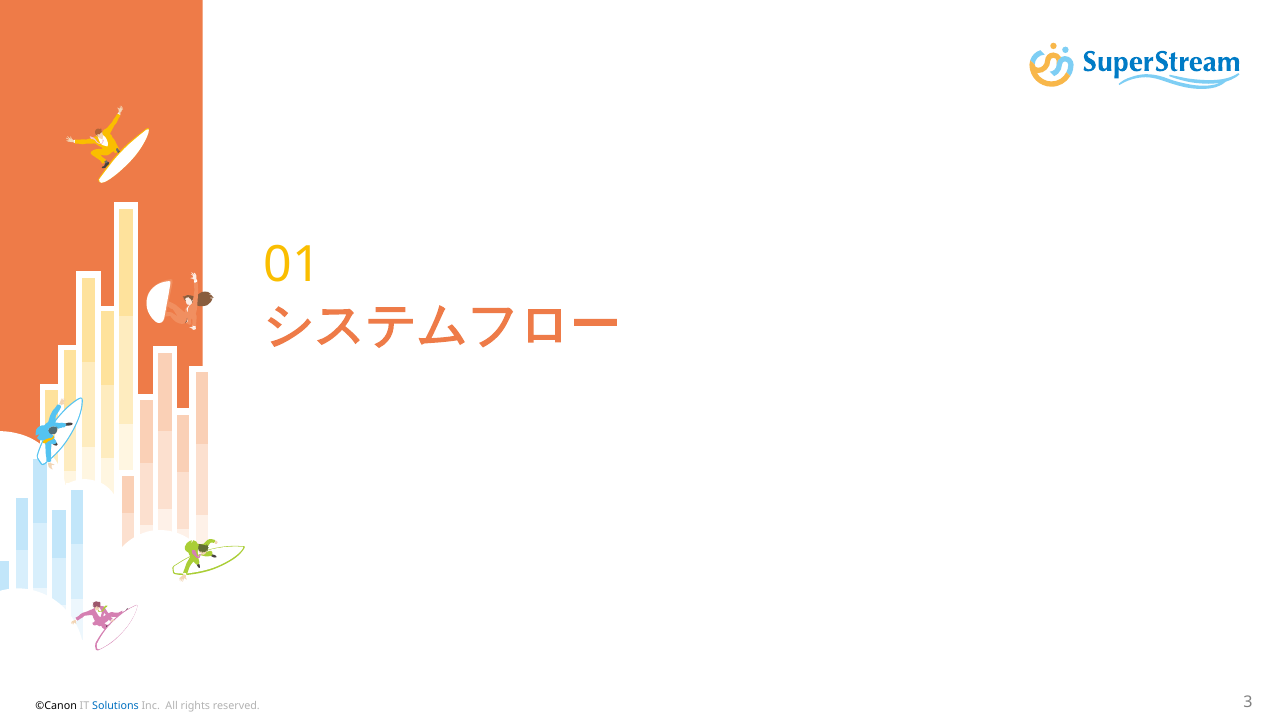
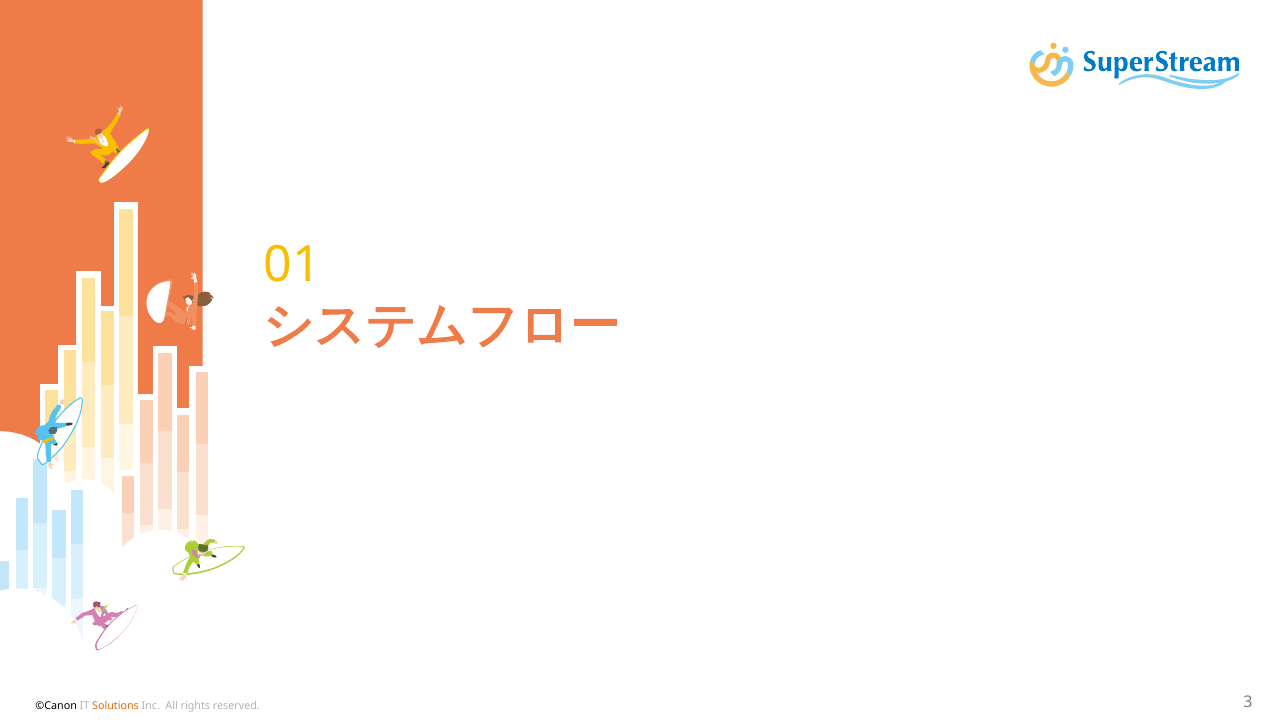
Solutions colour: blue -> orange
